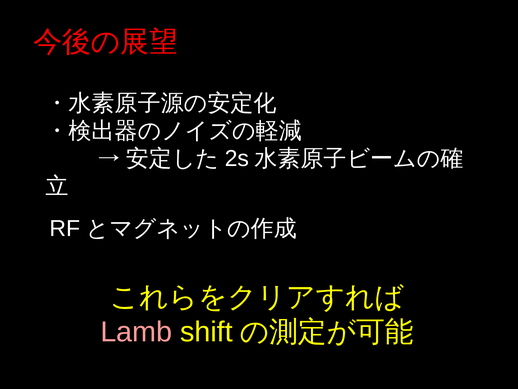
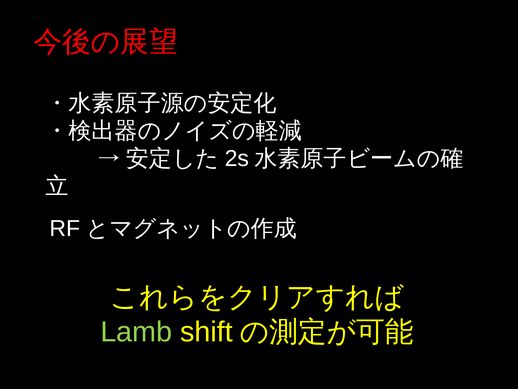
Lamb colour: pink -> light green
